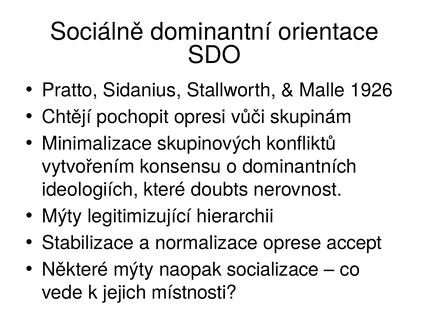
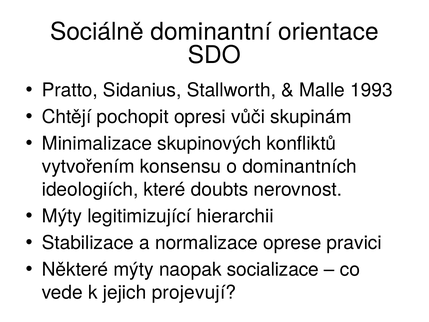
1926: 1926 -> 1993
accept: accept -> pravici
místnosti: místnosti -> projevují
